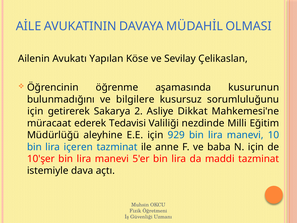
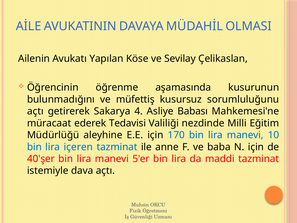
bilgilere: bilgilere -> müfettiş
için at (35, 111): için -> açtı
2: 2 -> 4
Dikkat: Dikkat -> Babası
929: 929 -> 170
10'şer: 10'şer -> 40'şer
